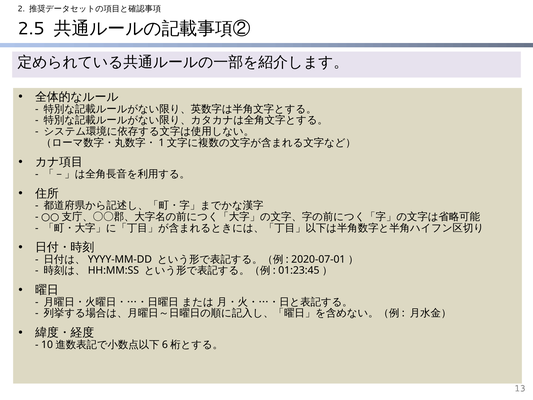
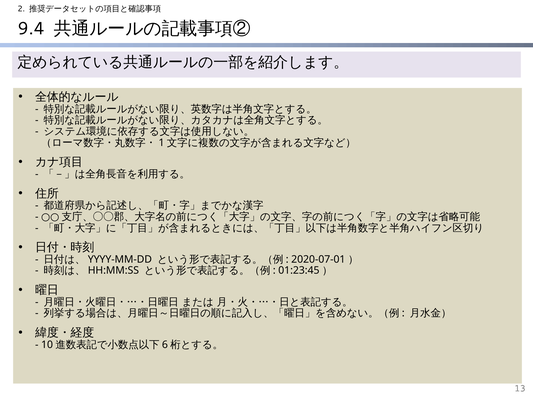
2.5: 2.5 -> 9.4
